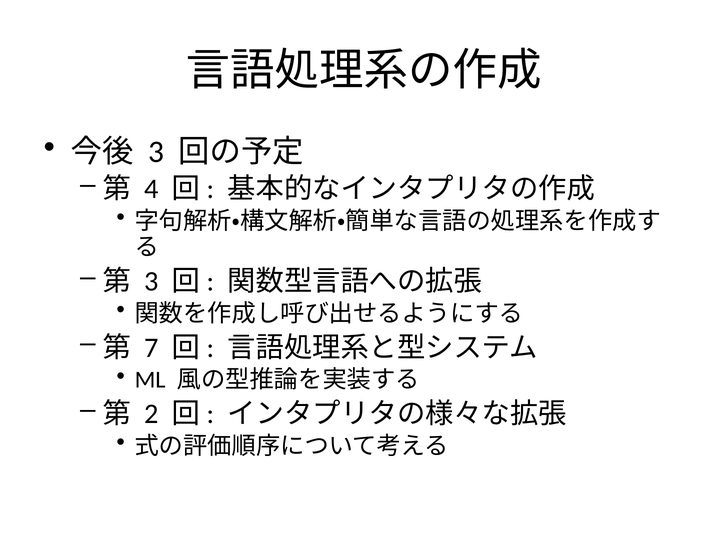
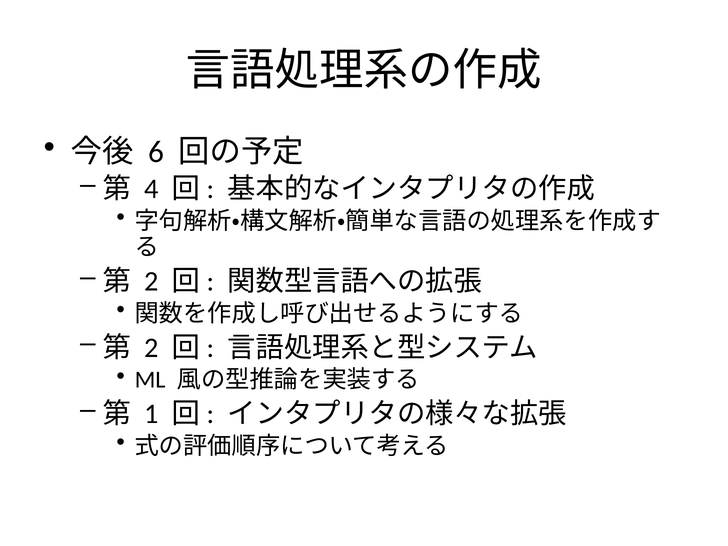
3 at (156, 152): 3 -> 6
3 at (151, 281): 3 -> 2
7 at (151, 348): 7 -> 2
2: 2 -> 1
